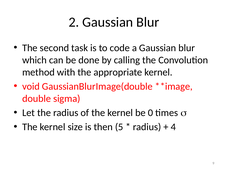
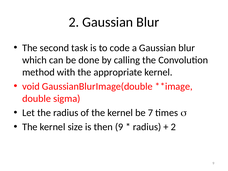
0: 0 -> 7
then 5: 5 -> 9
4 at (173, 127): 4 -> 2
